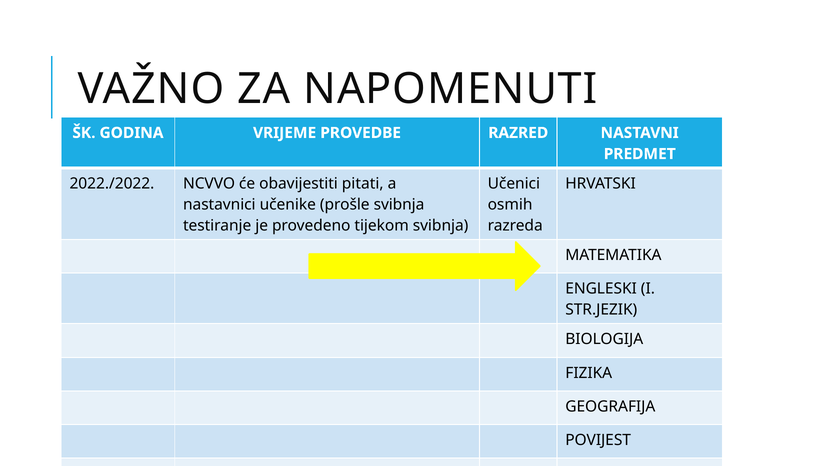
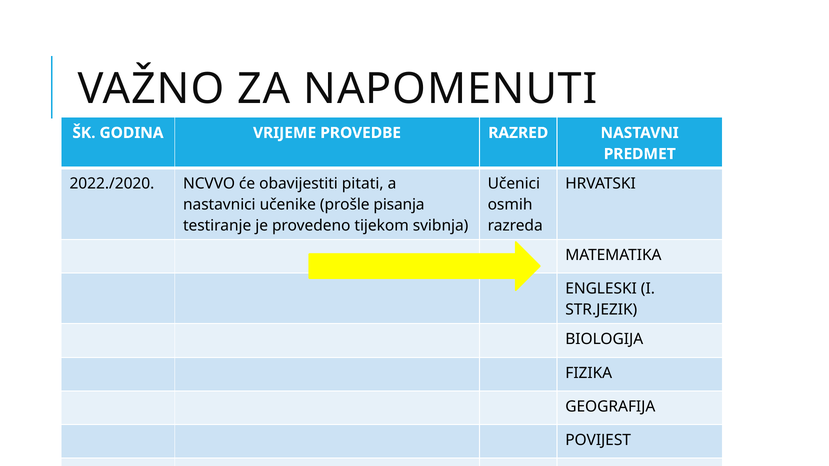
2022./2022: 2022./2022 -> 2022./2020
prošle svibnja: svibnja -> pisanja
